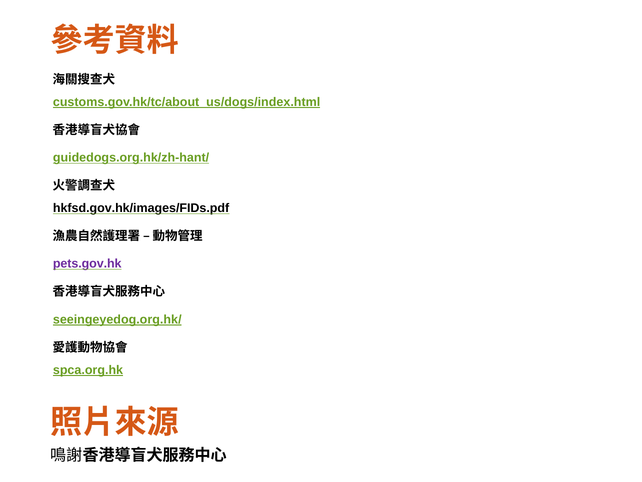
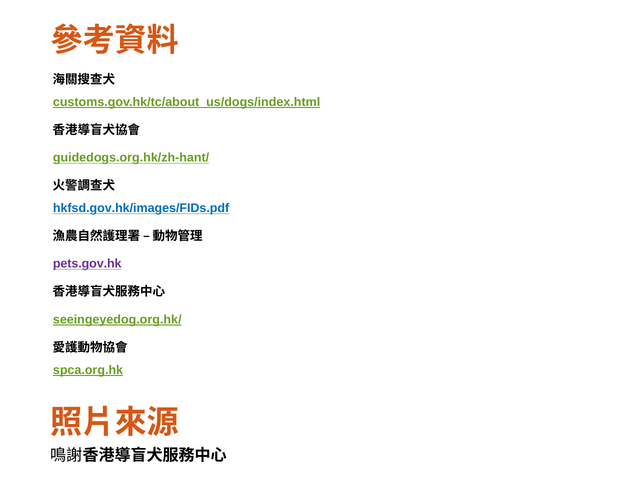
hkfsd.gov.hk/images/FIDs.pdf colour: black -> blue
